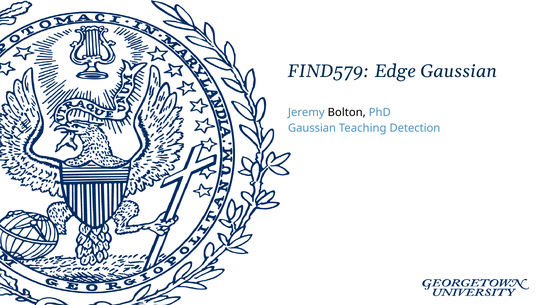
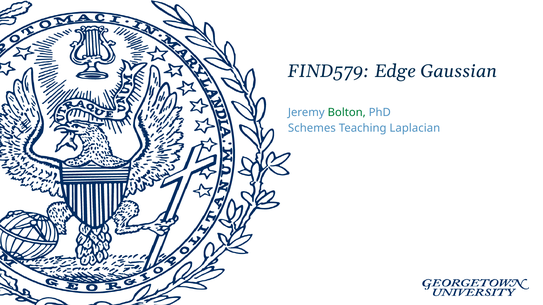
Bolton colour: black -> green
Gaussian at (312, 128): Gaussian -> Schemes
Detection: Detection -> Laplacian
